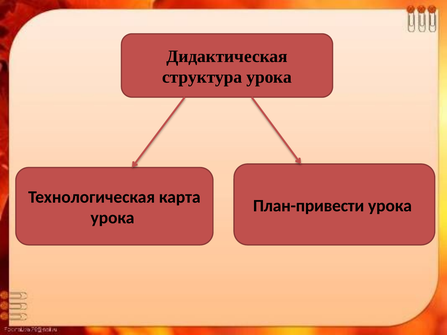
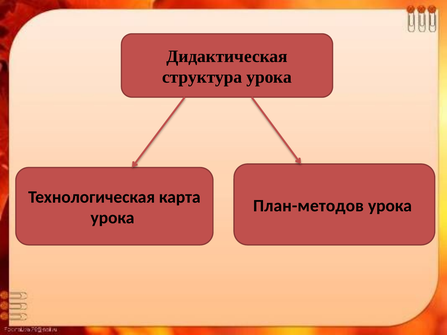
План-привести: План-привести -> План-методов
